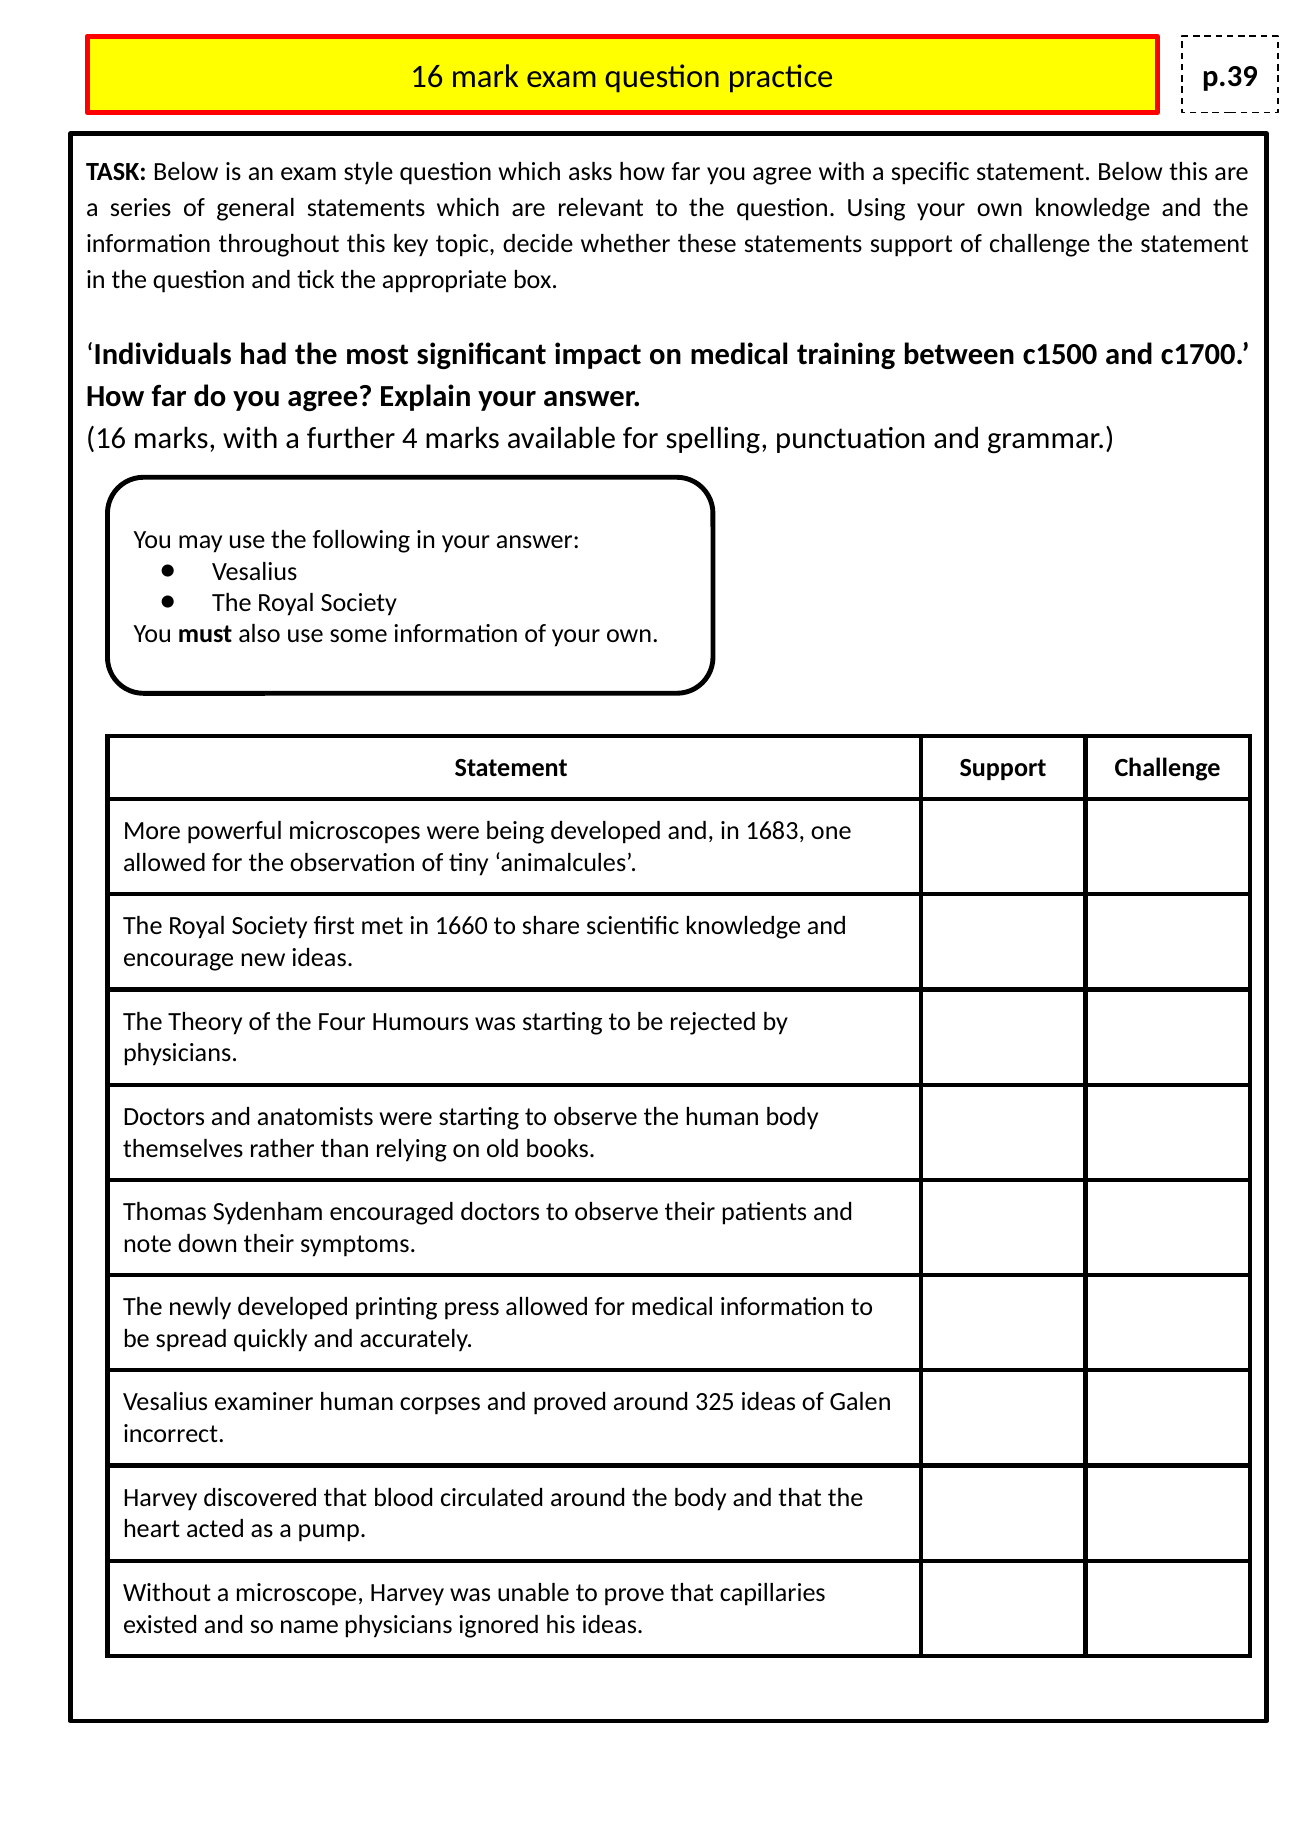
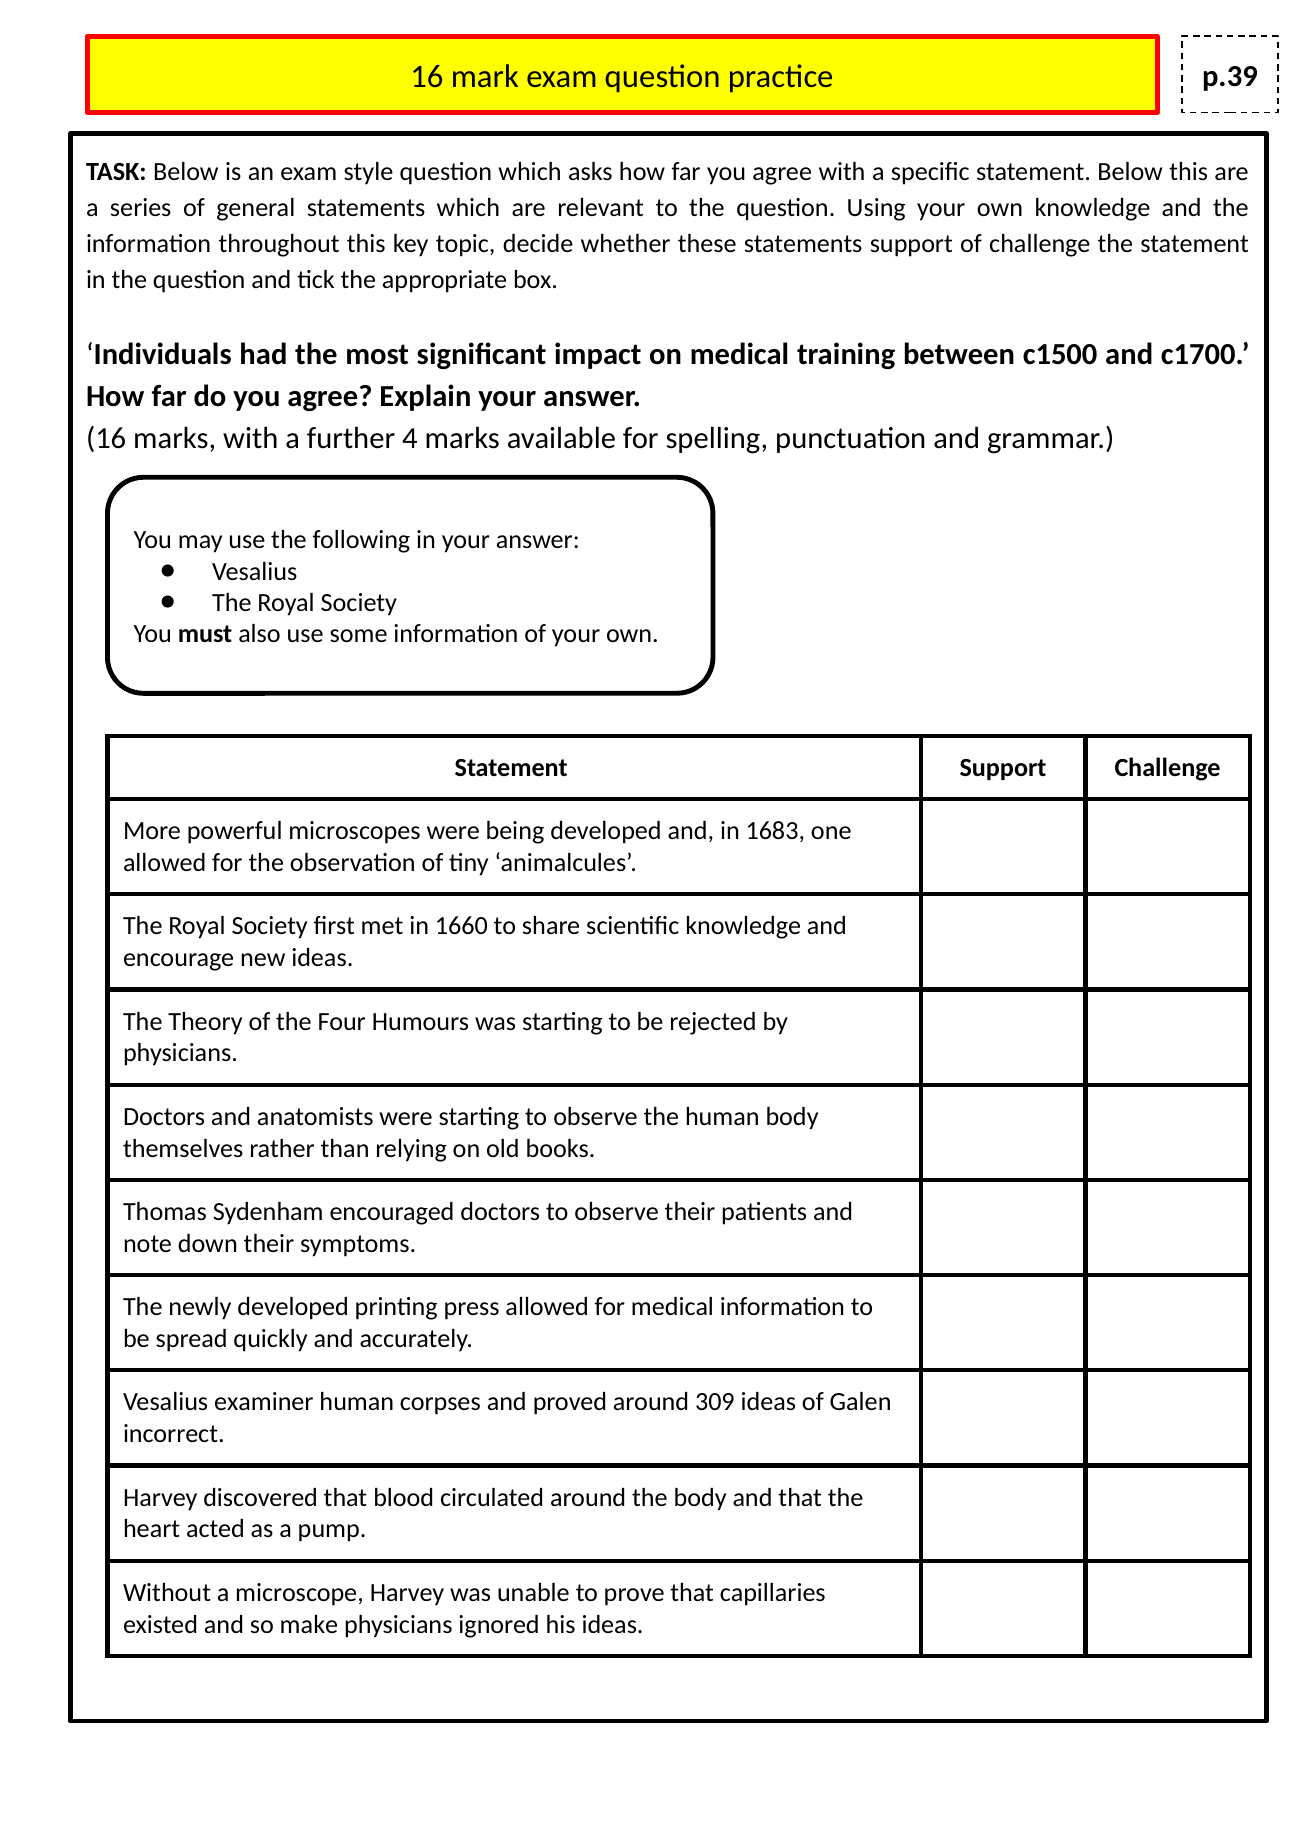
325: 325 -> 309
name: name -> make
